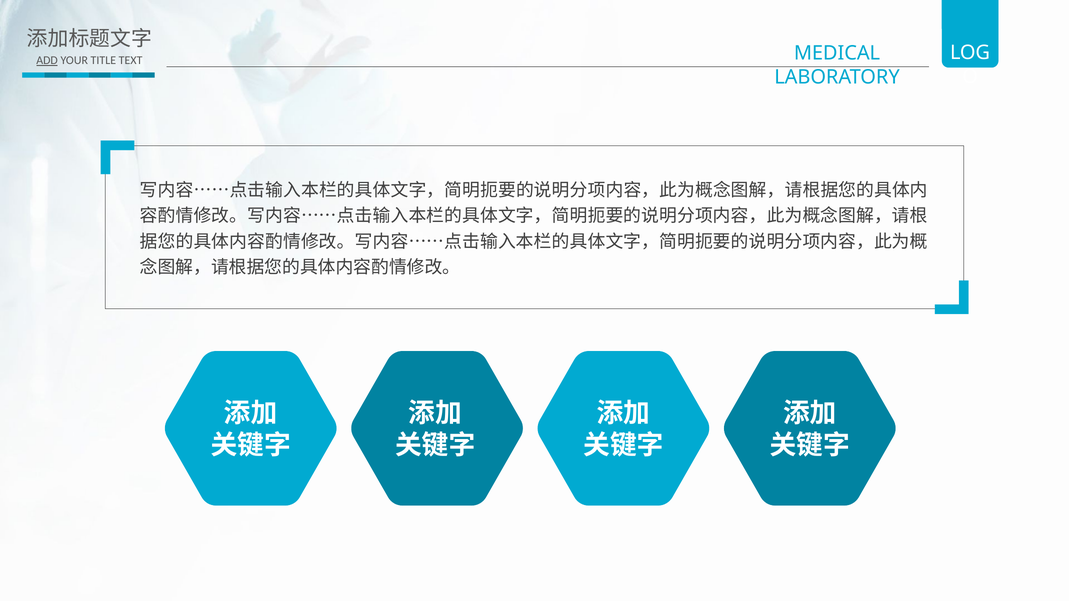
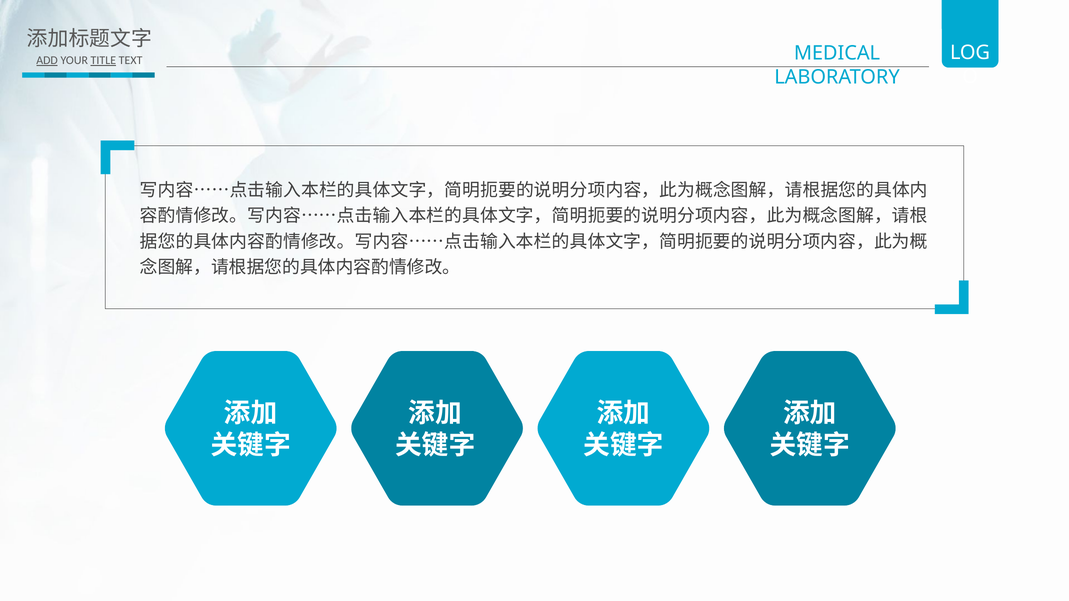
TITLE underline: none -> present
